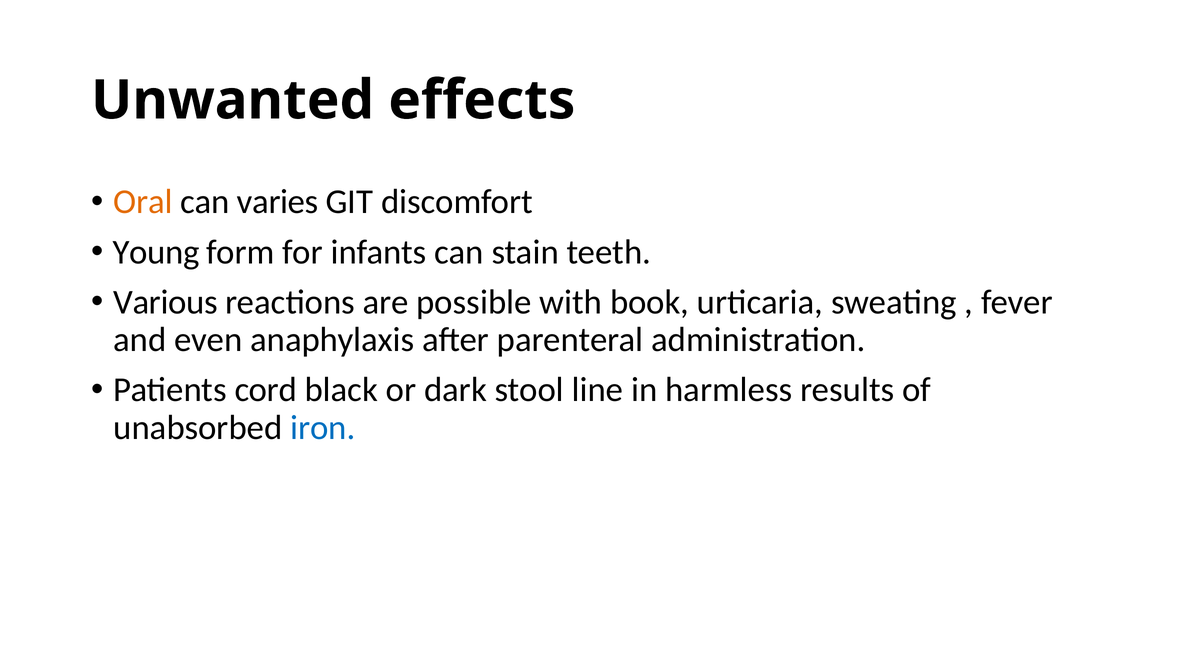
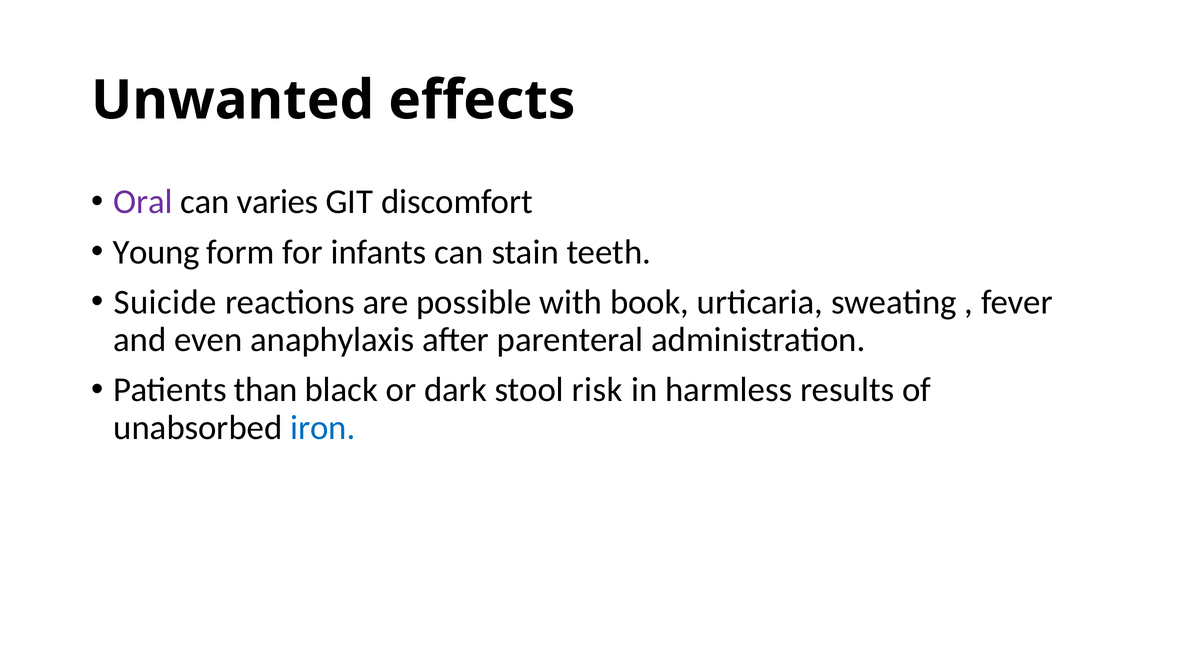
Oral colour: orange -> purple
Various: Various -> Suicide
cord: cord -> than
line: line -> risk
